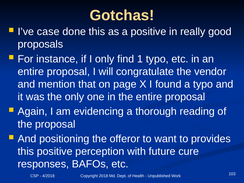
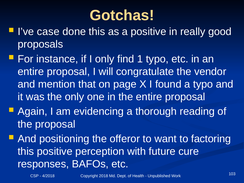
provides: provides -> factoring
